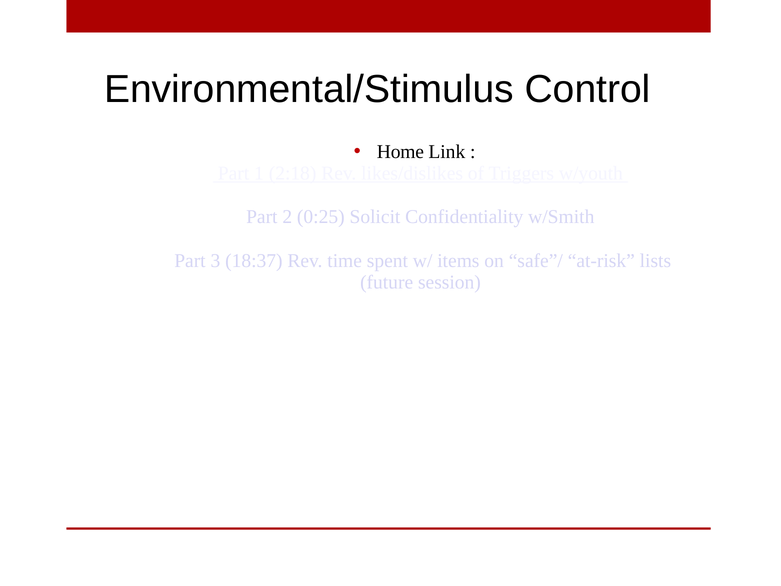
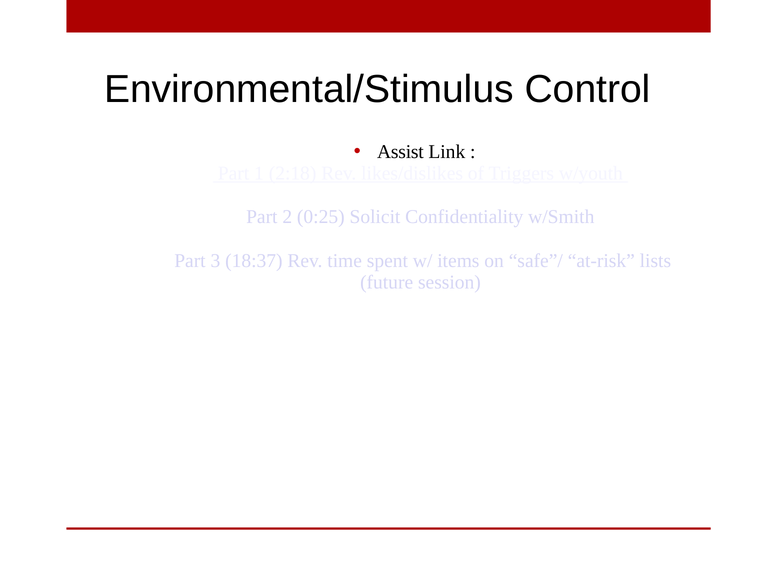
Home: Home -> Assist
